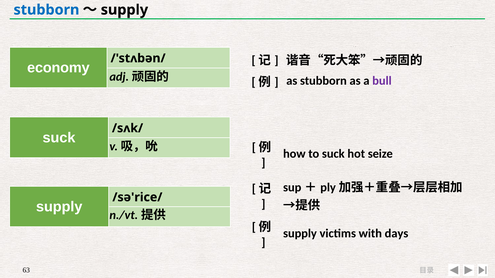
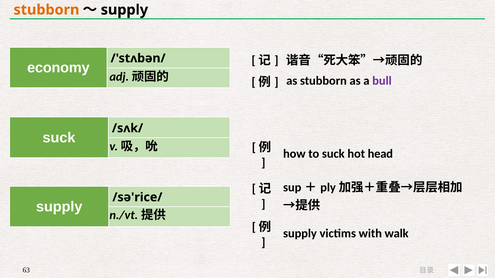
stubborn at (46, 10) colour: blue -> orange
seize: seize -> head
days: days -> walk
